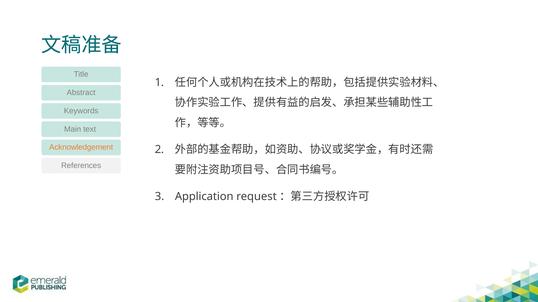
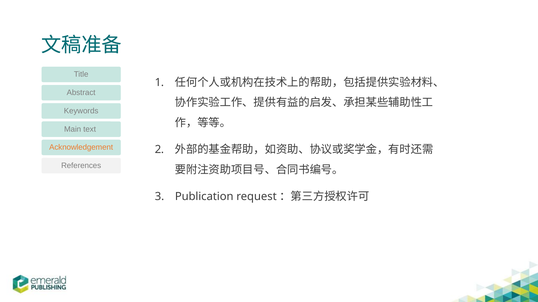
Application: Application -> Publication
